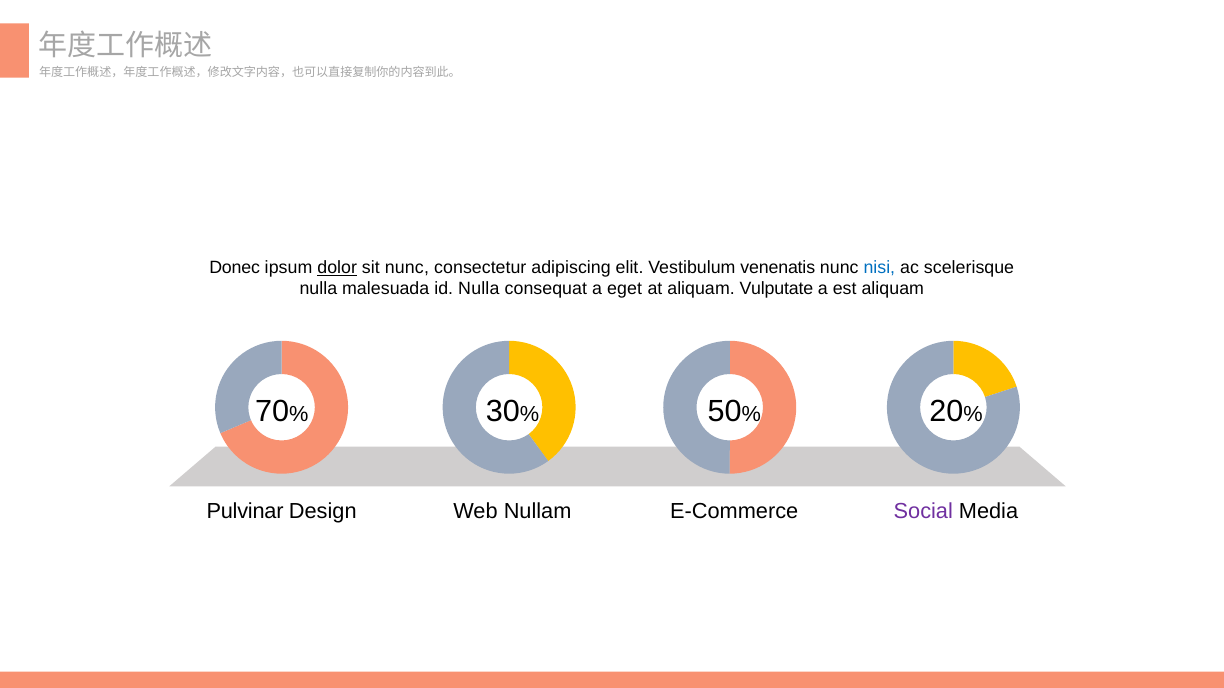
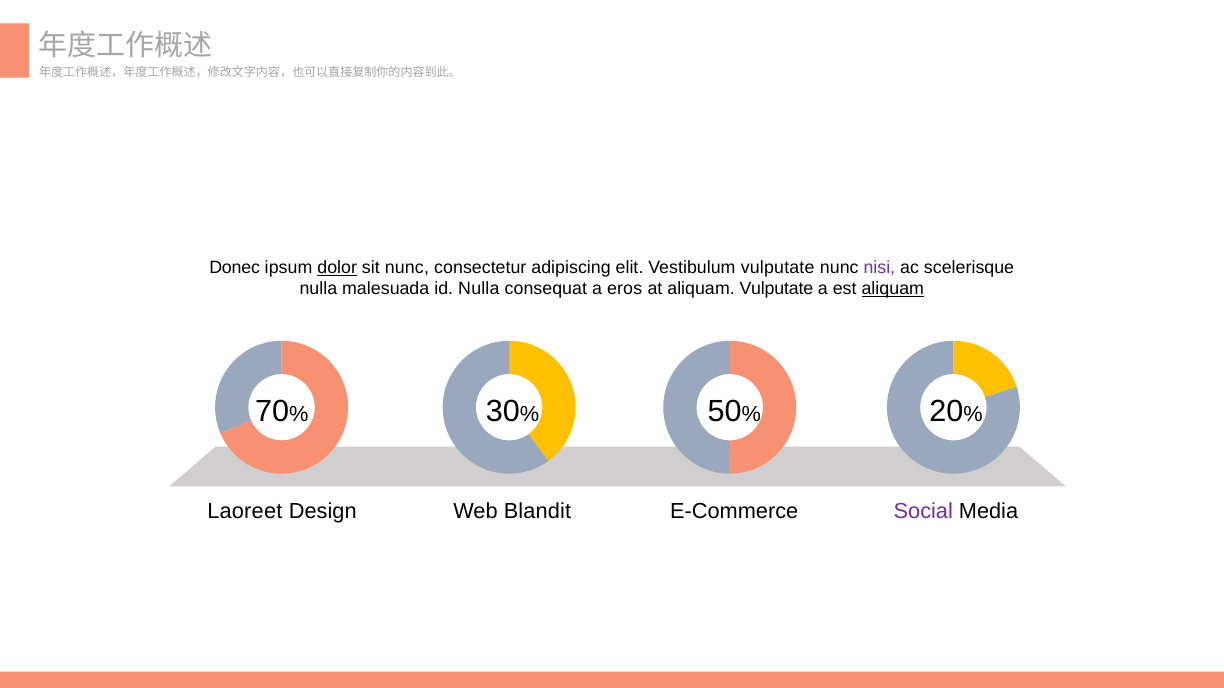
Vestibulum venenatis: venenatis -> vulputate
nisi colour: blue -> purple
eget: eget -> eros
aliquam at (893, 289) underline: none -> present
Pulvinar: Pulvinar -> Laoreet
Nullam: Nullam -> Blandit
